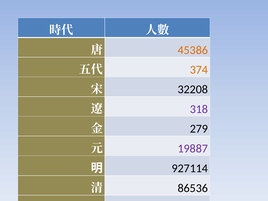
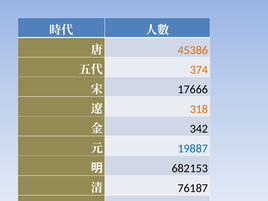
32208: 32208 -> 17666
318 colour: purple -> orange
279: 279 -> 342
19887 colour: purple -> blue
927114: 927114 -> 682153
86536: 86536 -> 76187
